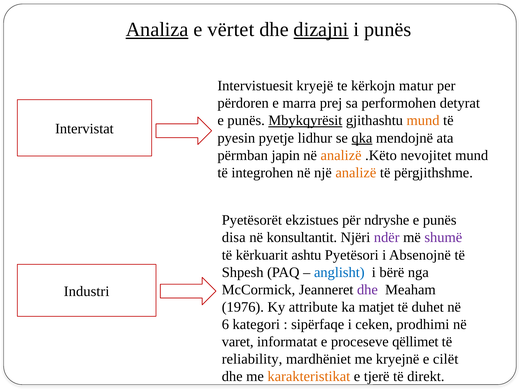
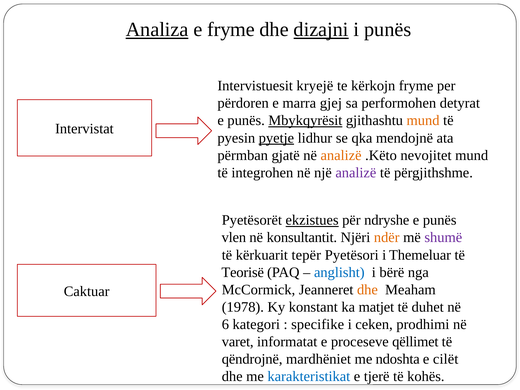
e vërtet: vërtet -> fryme
kërkojn matur: matur -> fryme
prej: prej -> gjej
pyetje underline: none -> present
qka underline: present -> none
japin: japin -> gjatë
analizë at (356, 173) colour: orange -> purple
ekzistues underline: none -> present
disa: disa -> vlen
ndër colour: purple -> orange
ashtu: ashtu -> tepër
Absenojnë: Absenojnë -> Themeluar
Shpesh: Shpesh -> Teorisë
dhe at (367, 290) colour: purple -> orange
Industri: Industri -> Caktuar
1976: 1976 -> 1978
attribute: attribute -> konstant
sipërfaqe: sipërfaqe -> specifike
reliability: reliability -> qëndrojnë
kryejnë: kryejnë -> ndoshta
karakteristikat colour: orange -> blue
direkt: direkt -> kohës
